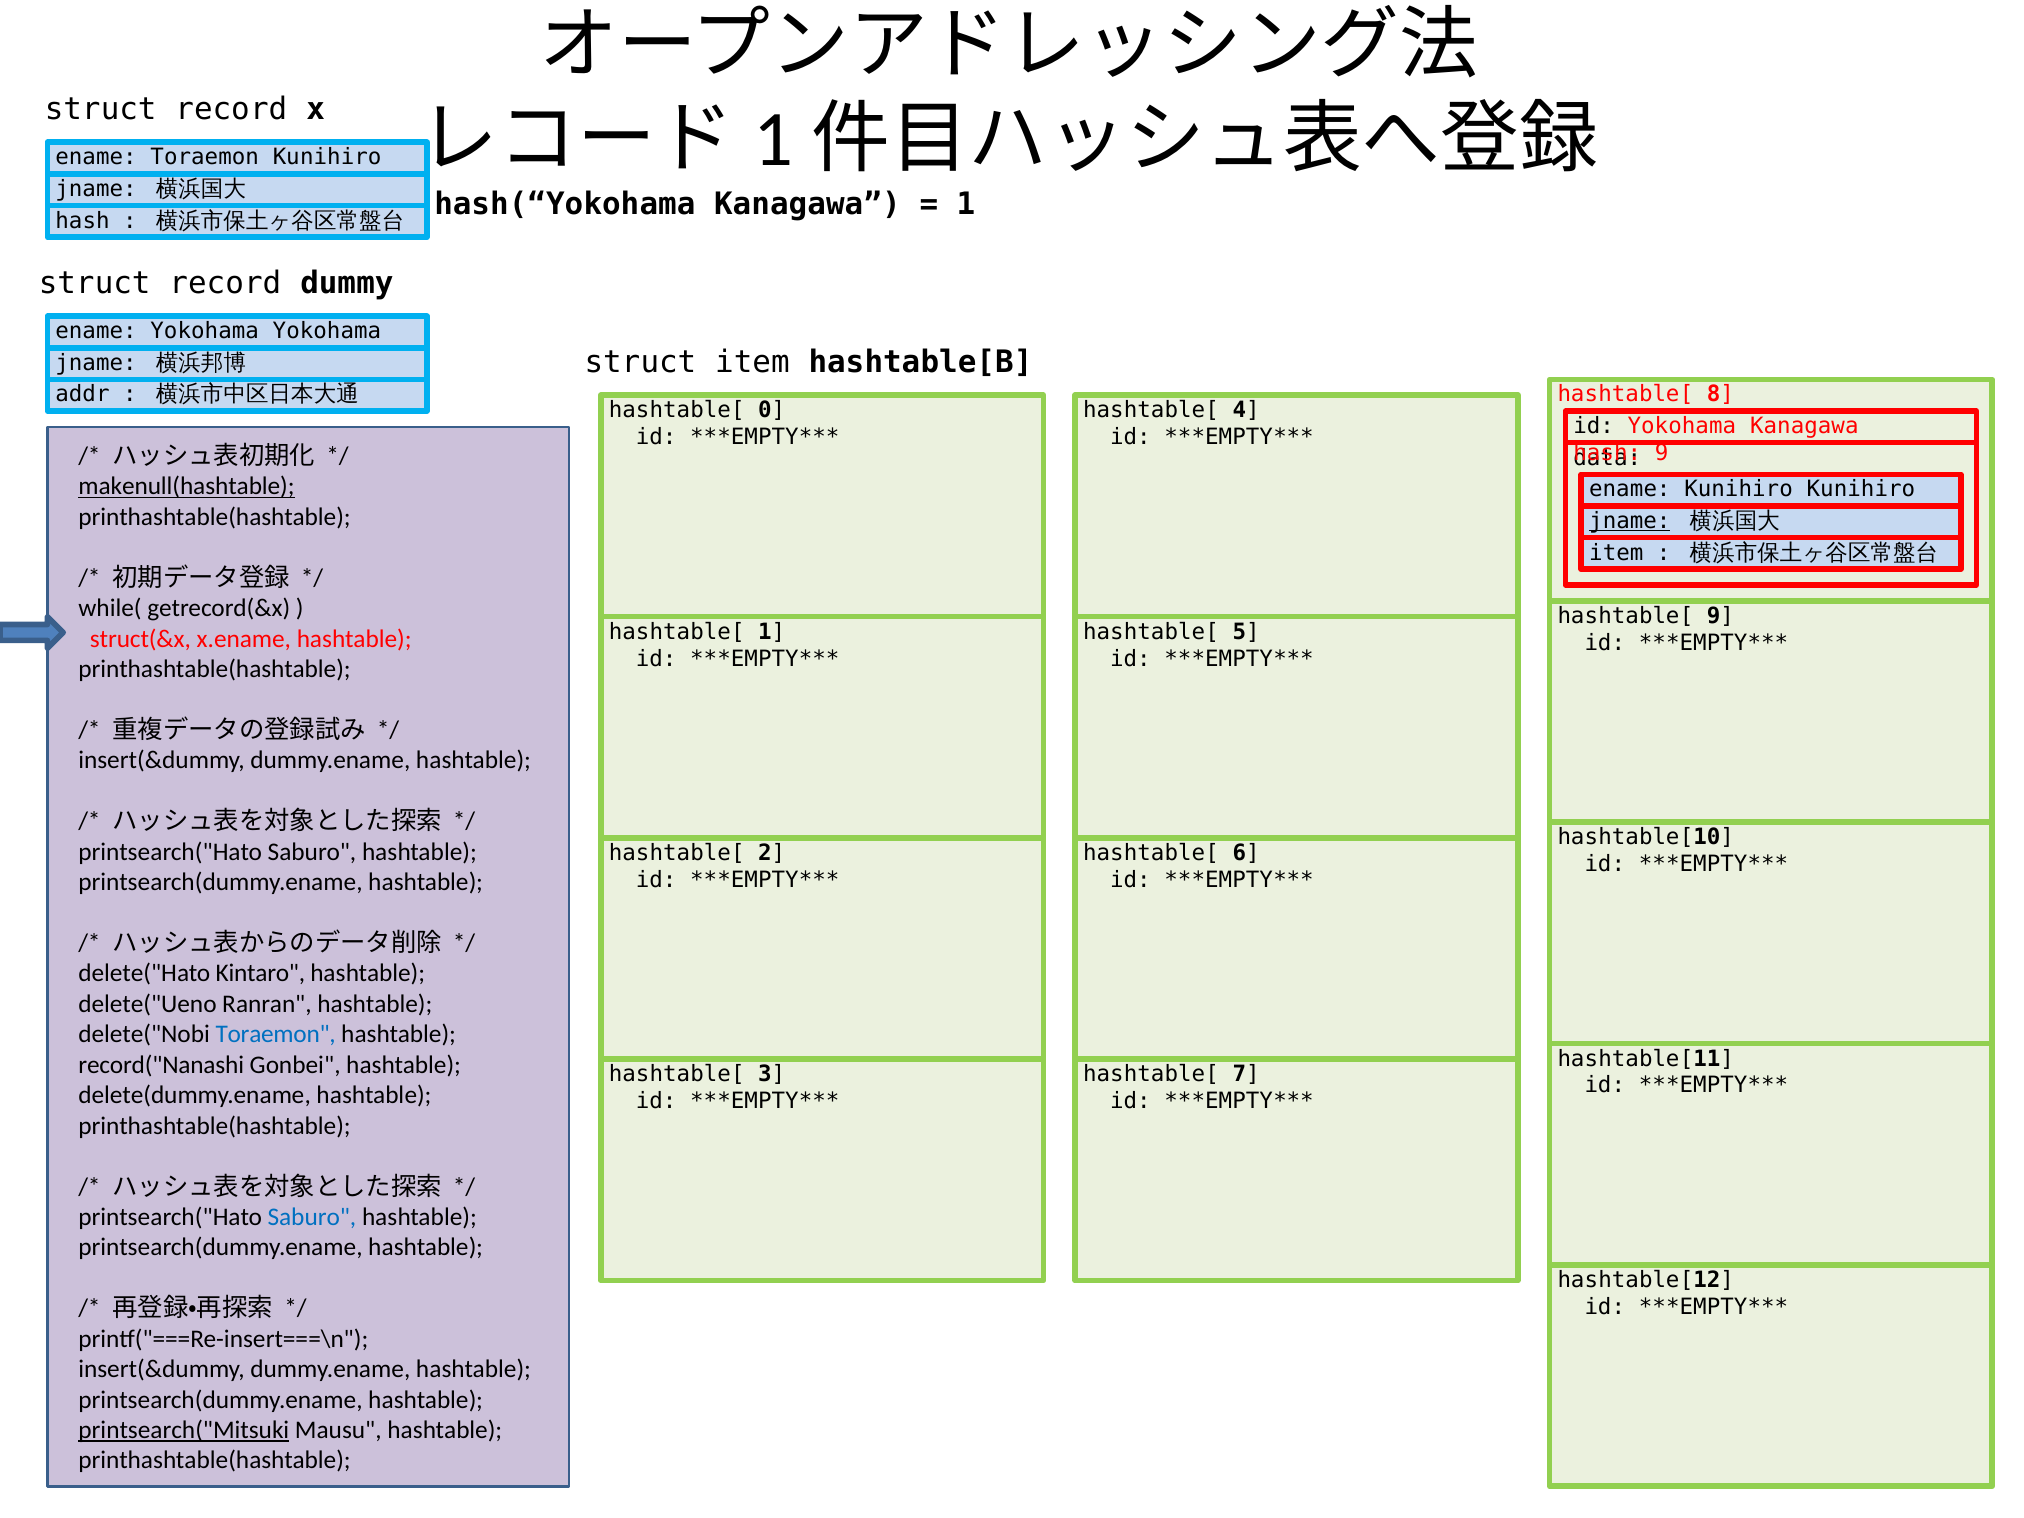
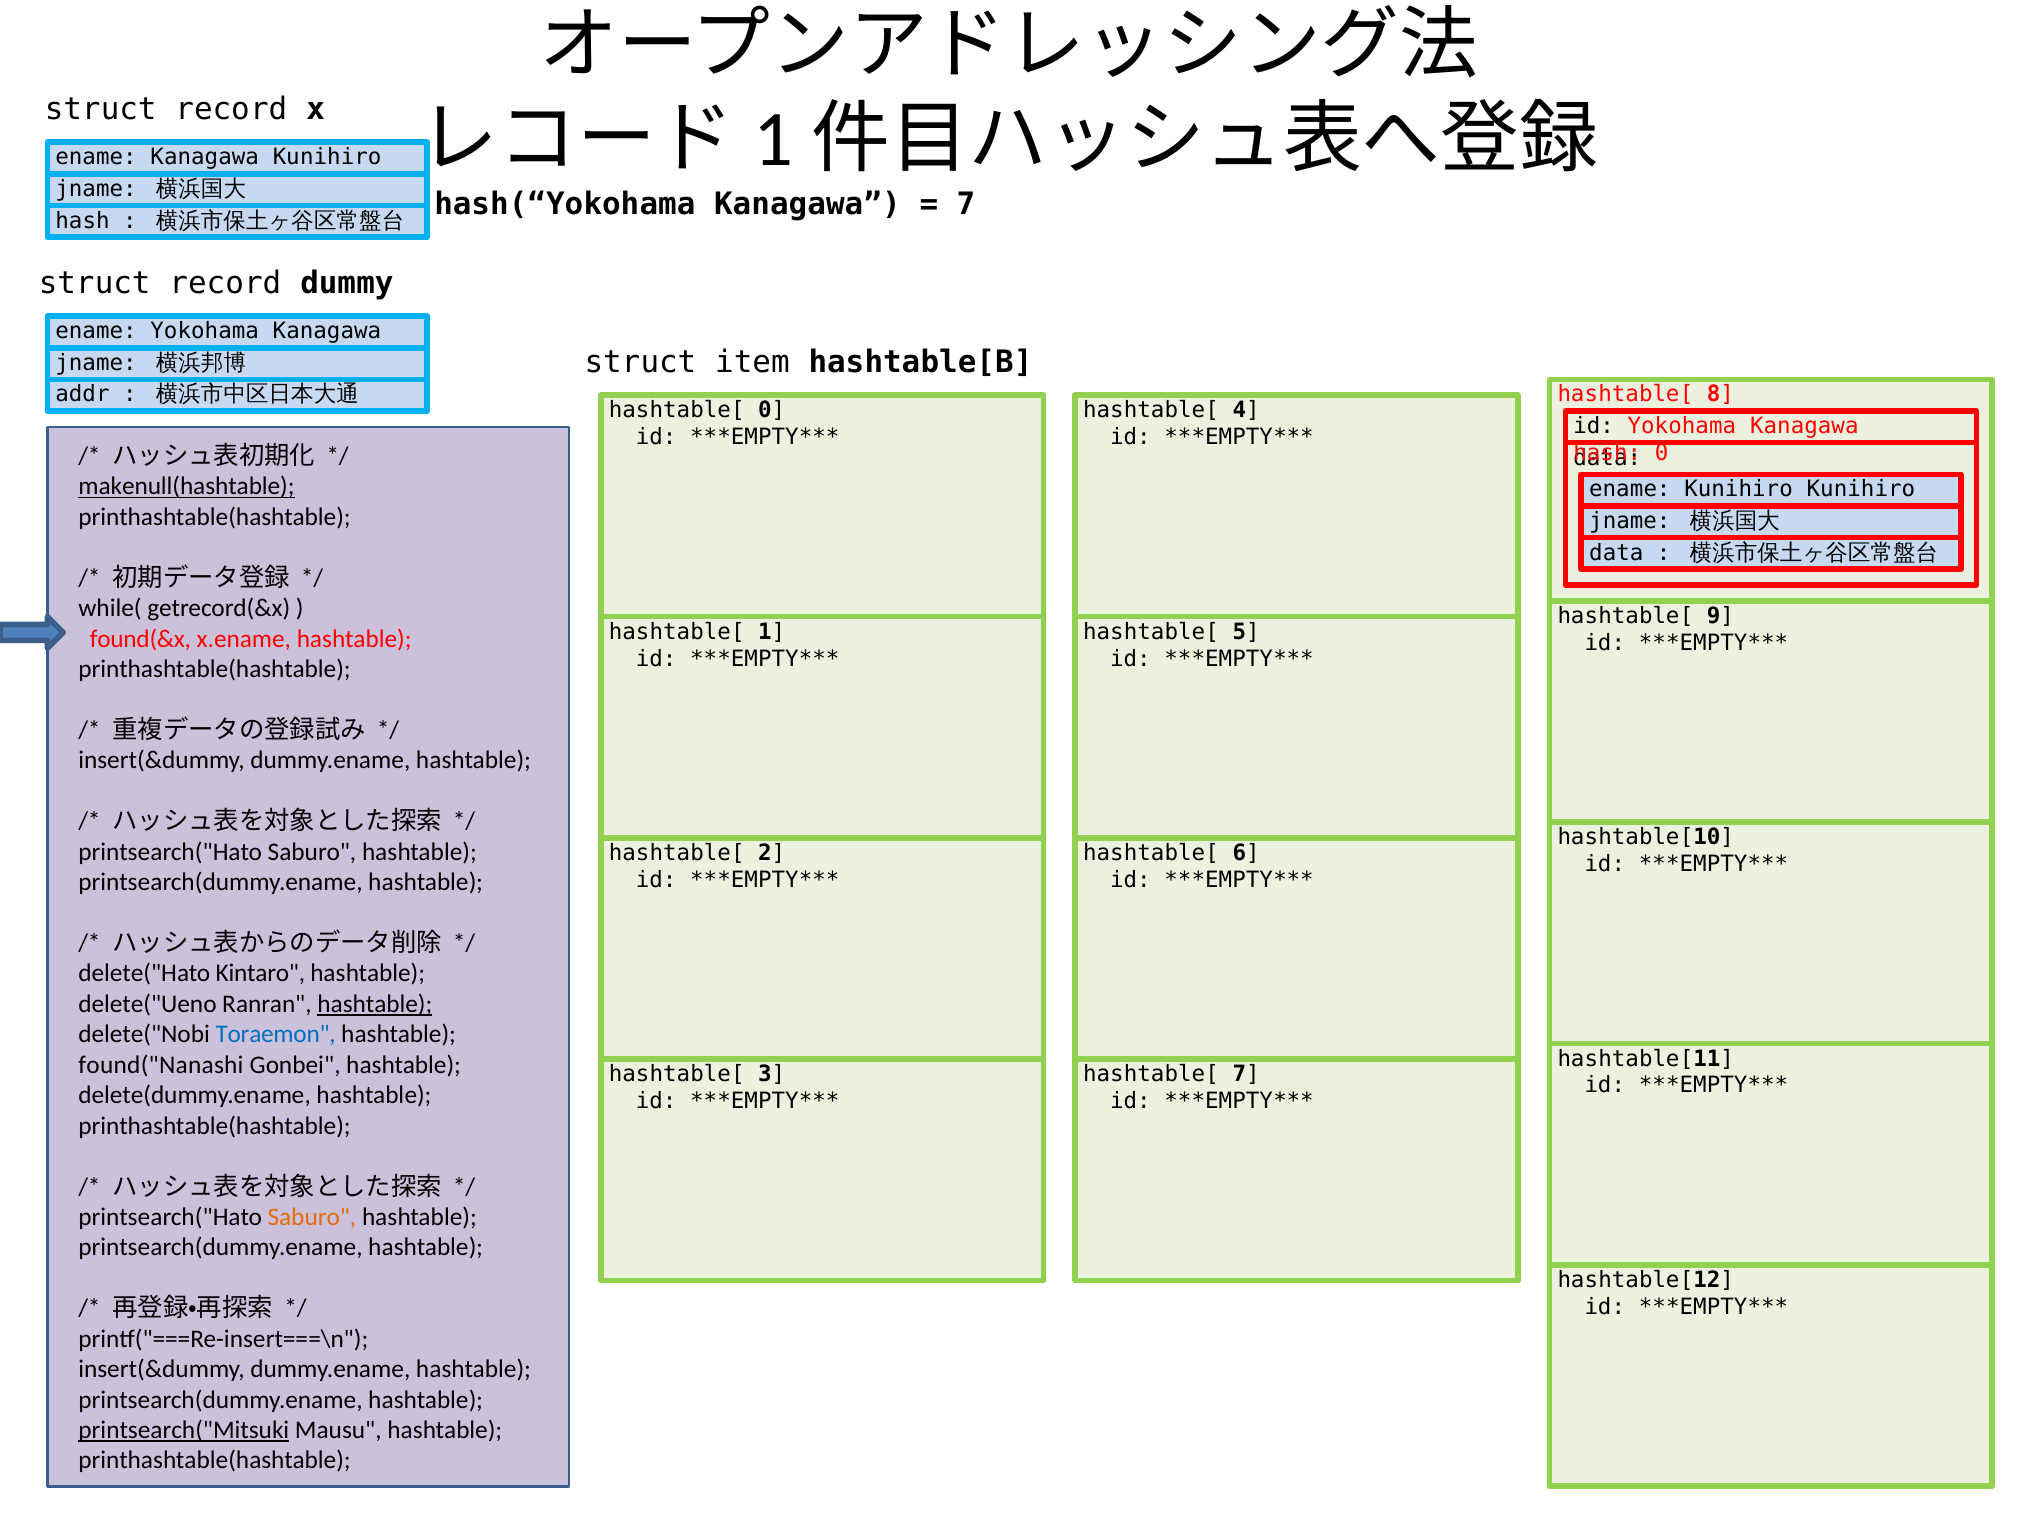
ename Toraemon: Toraemon -> Kanagawa
1 at (966, 205): 1 -> 7
ename Yokohama Yokohama: Yokohama -> Kanagawa
9 at (1662, 453): 9 -> 0
jname at (1630, 521) underline: present -> none
item at (1616, 553): item -> data
struct(&x: struct(&x -> found(&x
hashtable at (375, 1004) underline: none -> present
record("Nanashi: record("Nanashi -> found("Nanashi
Saburo at (312, 1217) colour: blue -> orange
